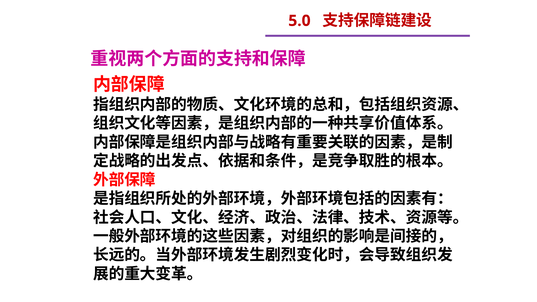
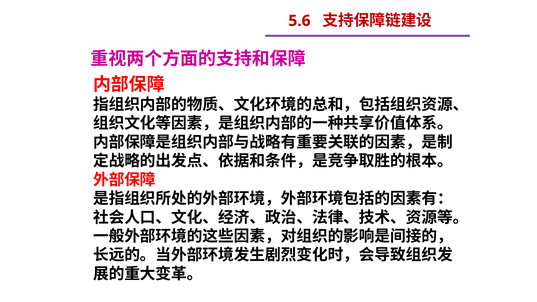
5.0: 5.0 -> 5.6
